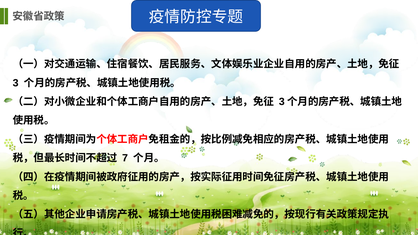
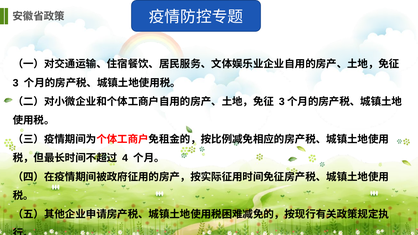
7: 7 -> 4
